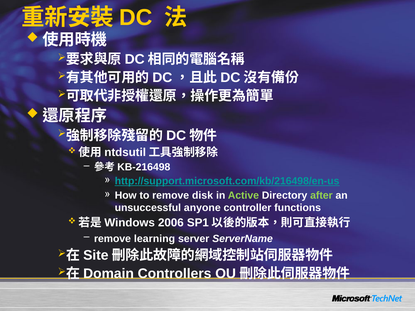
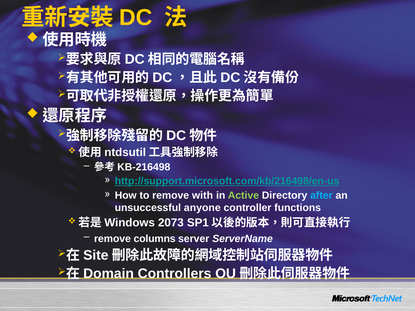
disk: disk -> with
after colour: light green -> light blue
2006: 2006 -> 2073
learning: learning -> columns
